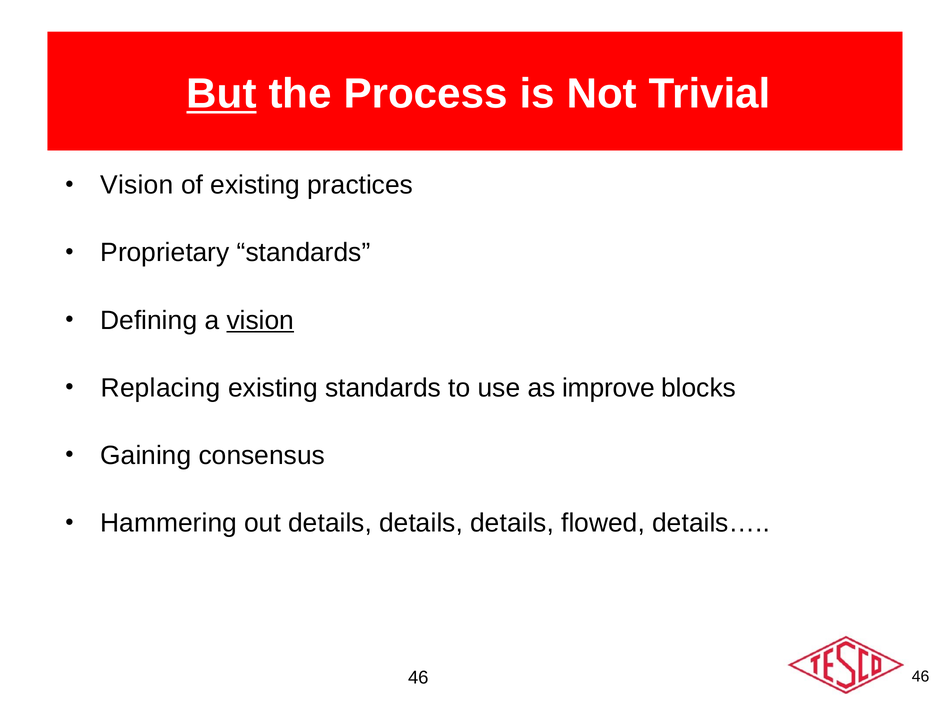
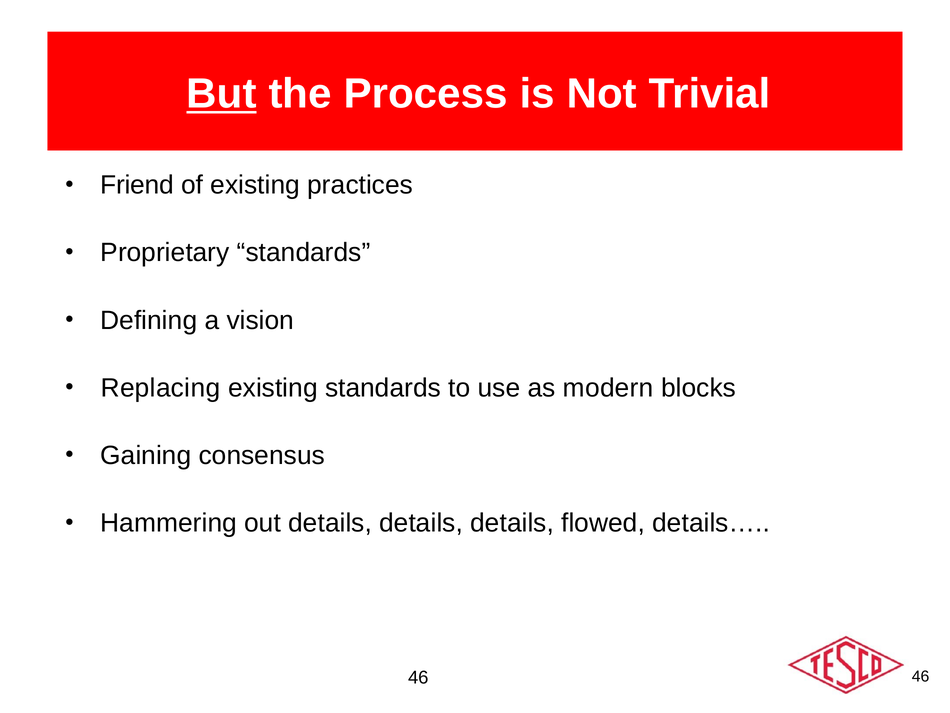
Vision at (137, 185): Vision -> Friend
vision at (260, 320) underline: present -> none
improve: improve -> modern
